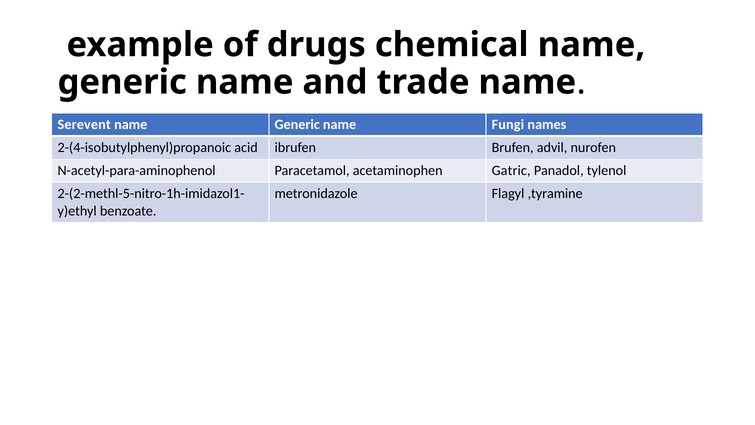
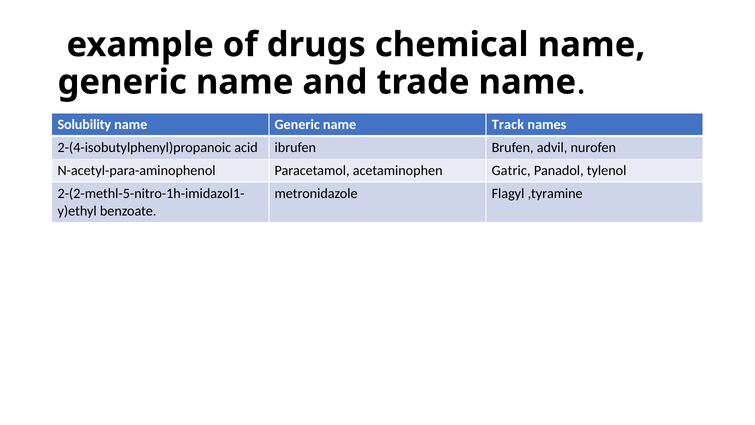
Serevent: Serevent -> Solubility
Fungi: Fungi -> Track
